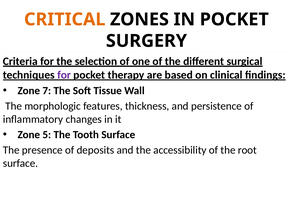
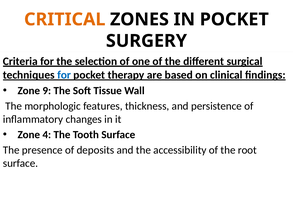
for at (64, 75) colour: purple -> blue
7: 7 -> 9
5: 5 -> 4
